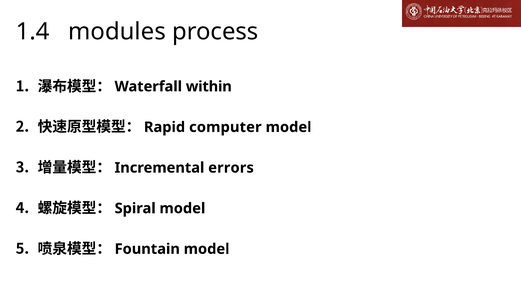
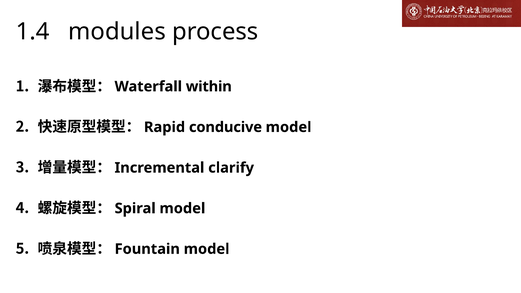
computer: computer -> conducive
errors: errors -> clarify
